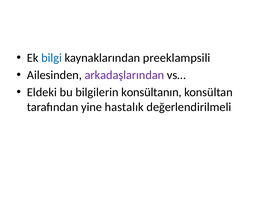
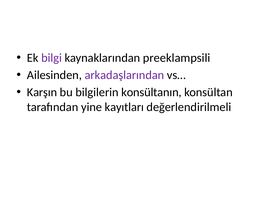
bilgi colour: blue -> purple
Eldeki: Eldeki -> Karşın
hastalık: hastalık -> kayıtları
